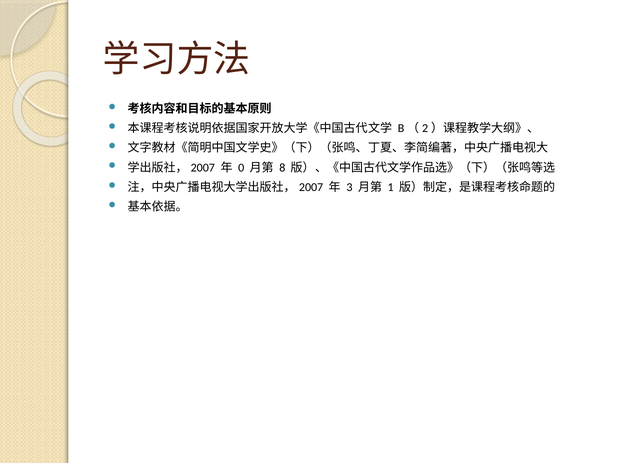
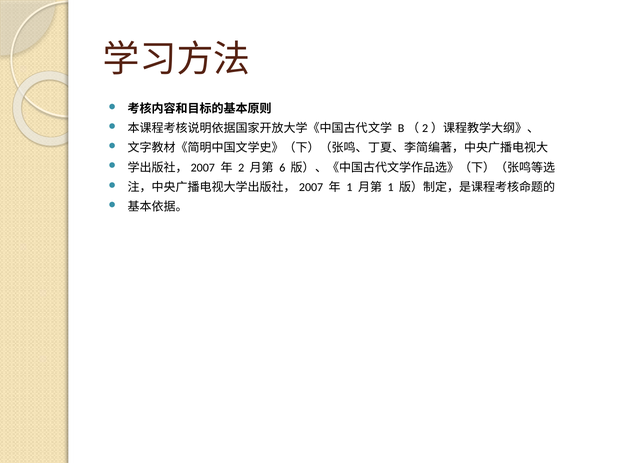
0: 0 -> 2
8: 8 -> 6
3 at (349, 187): 3 -> 1
